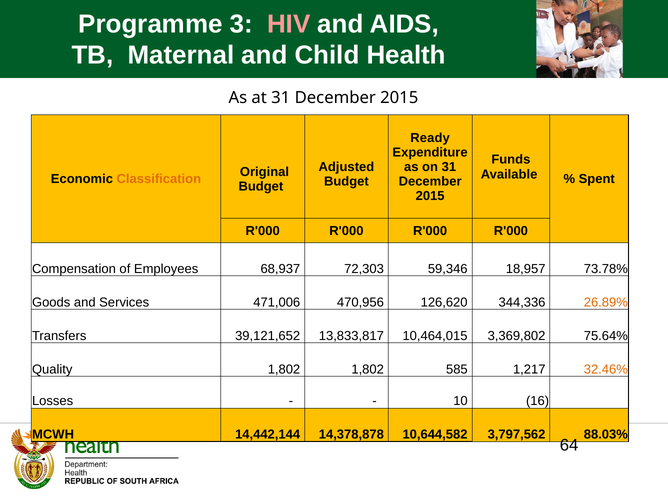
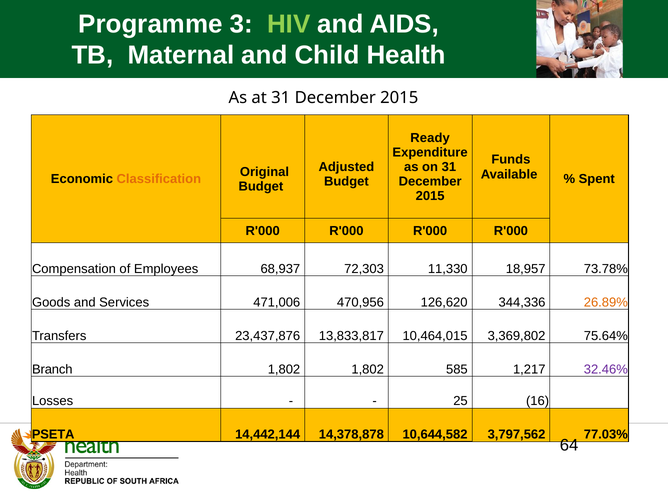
HIV colour: pink -> light green
59,346: 59,346 -> 11,330
39,121,652: 39,121,652 -> 23,437,876
Quality: Quality -> Branch
32.46% colour: orange -> purple
10: 10 -> 25
MCWH: MCWH -> PSETA
88.03%: 88.03% -> 77.03%
